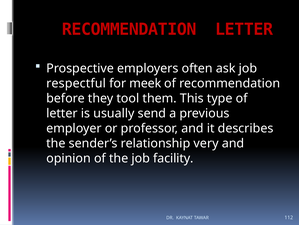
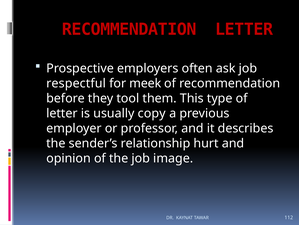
send: send -> copy
very: very -> hurt
facility: facility -> image
